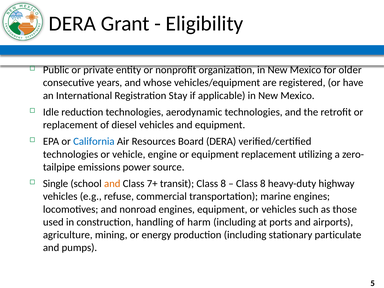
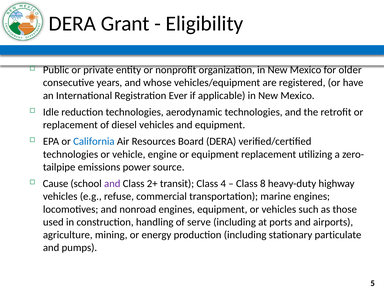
Stay: Stay -> Ever
Single: Single -> Cause
and at (112, 184) colour: orange -> purple
7+: 7+ -> 2+
transit Class 8: 8 -> 4
harm: harm -> serve
